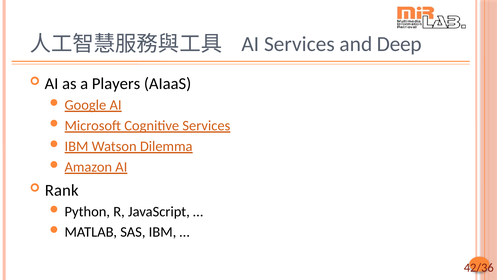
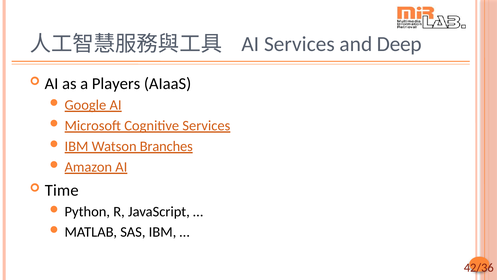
Dilemma: Dilemma -> Branches
Rank: Rank -> Time
